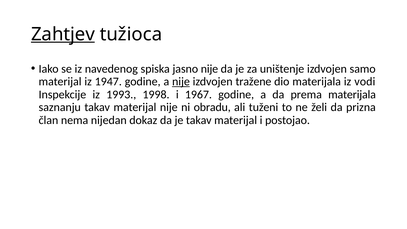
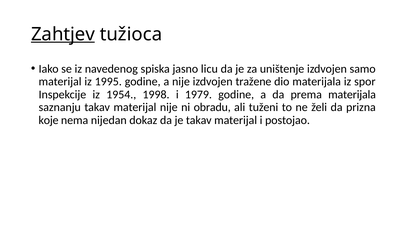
jasno nije: nije -> licu
1947: 1947 -> 1995
nije at (181, 82) underline: present -> none
vodi: vodi -> spor
1993: 1993 -> 1954
1967: 1967 -> 1979
član: član -> koje
